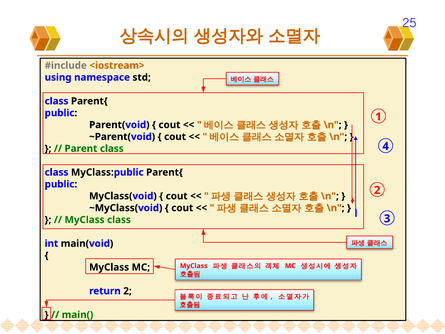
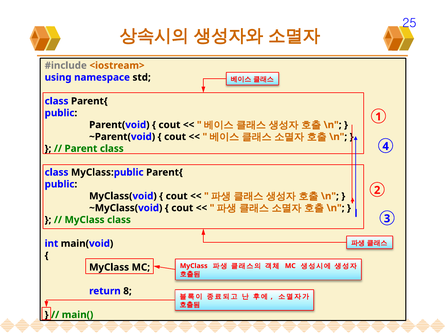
return 2: 2 -> 8
